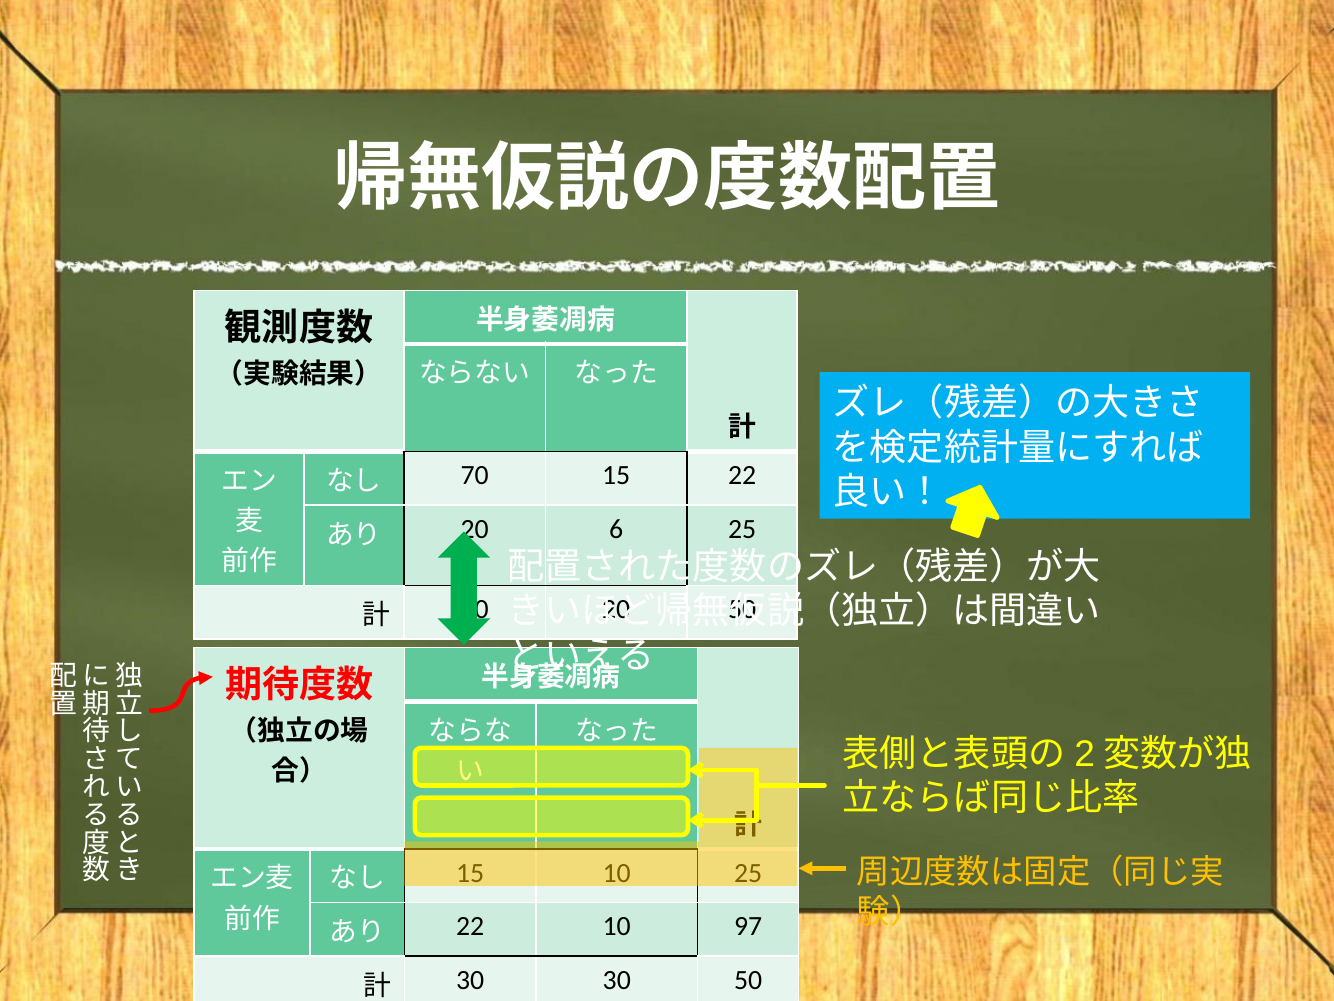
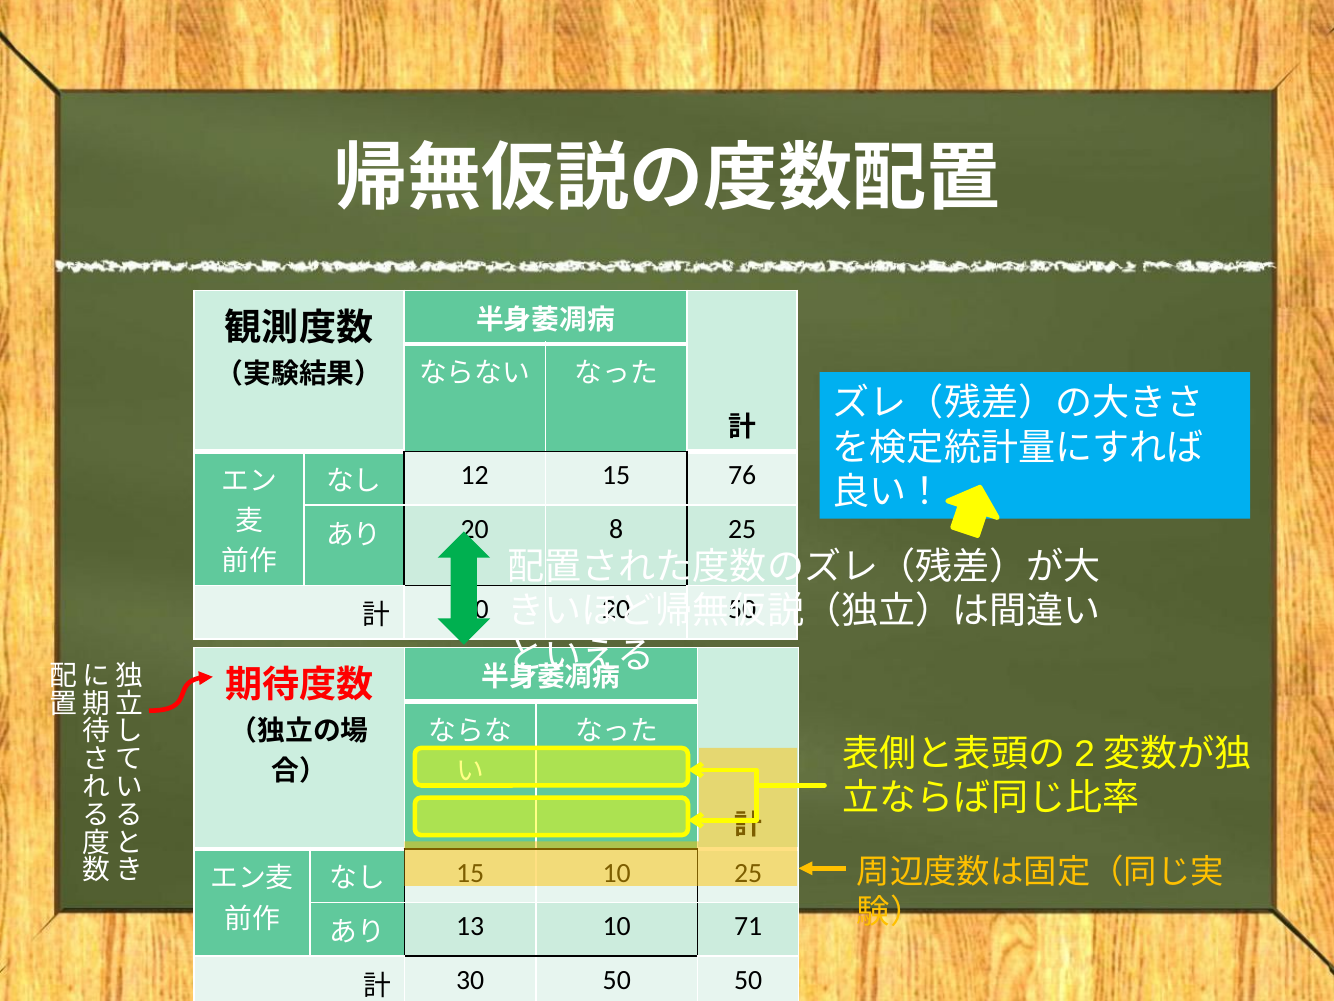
70: 70 -> 12
15 22: 22 -> 76
6: 6 -> 8
22 at (470, 926): 22 -> 13
97: 97 -> 71
30 30: 30 -> 50
